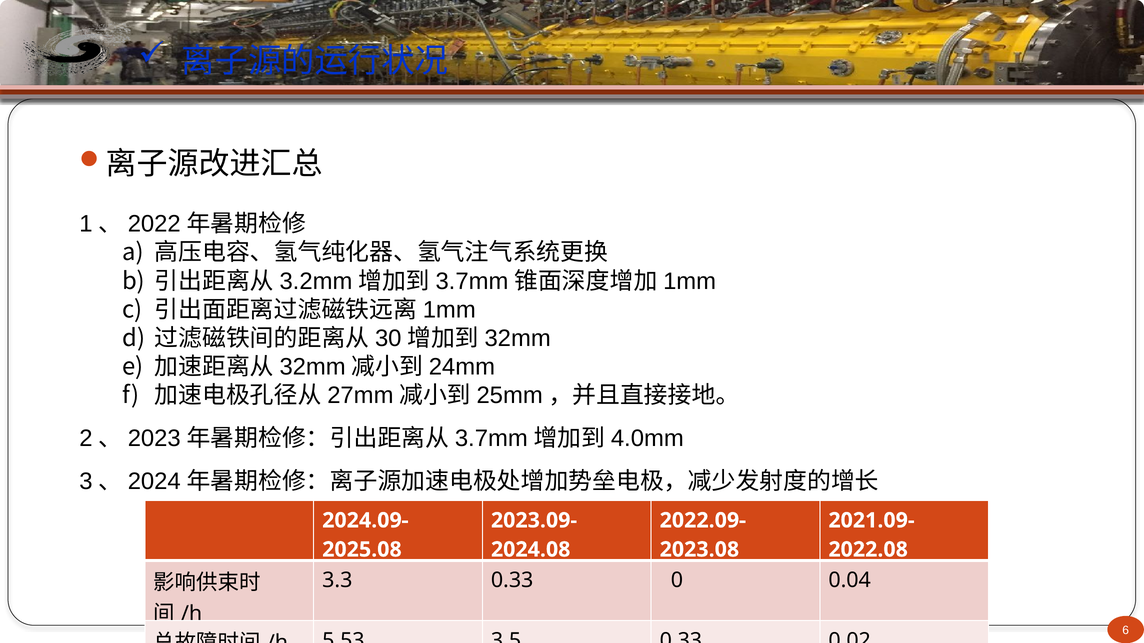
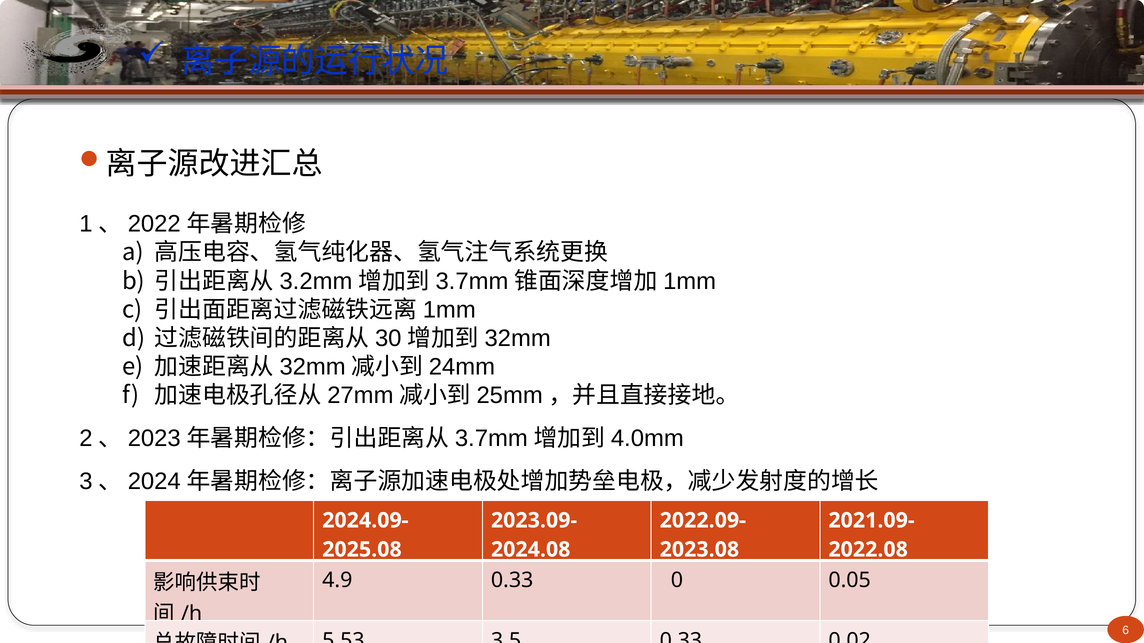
3.3: 3.3 -> 4.9
0.04: 0.04 -> 0.05
